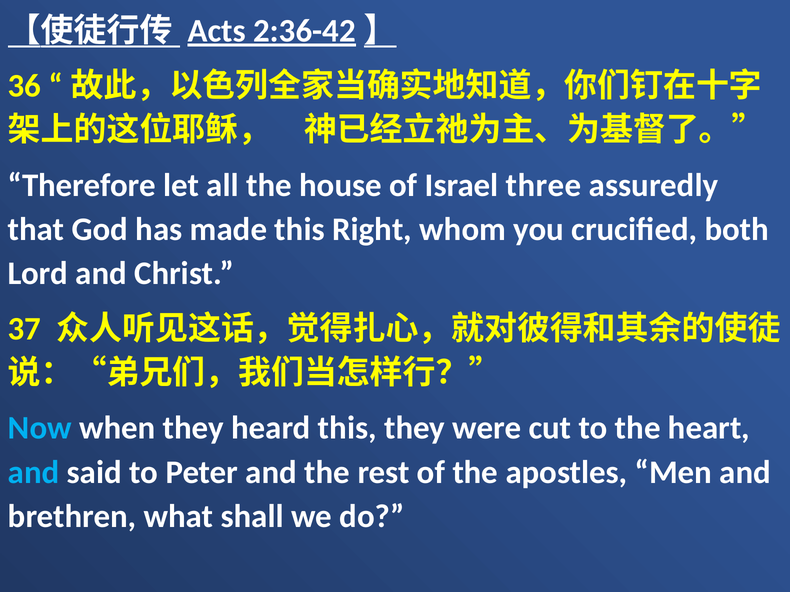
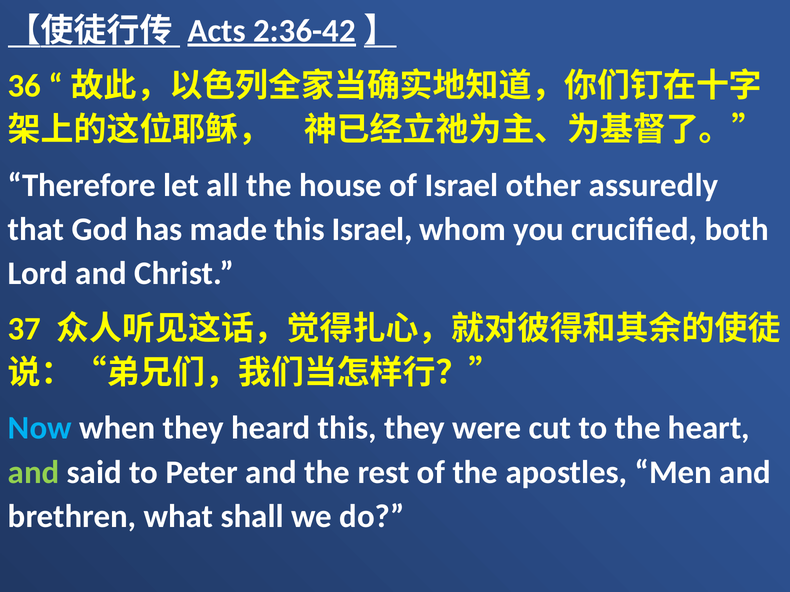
three: three -> other
this Right: Right -> Israel
and at (34, 473) colour: light blue -> light green
